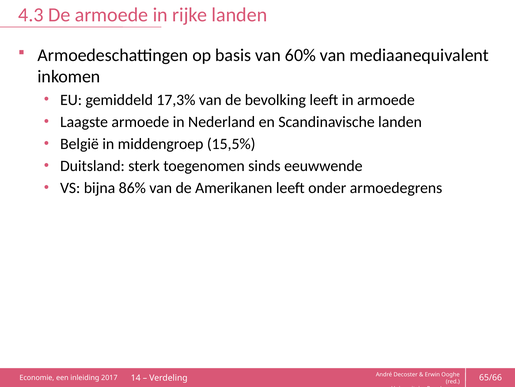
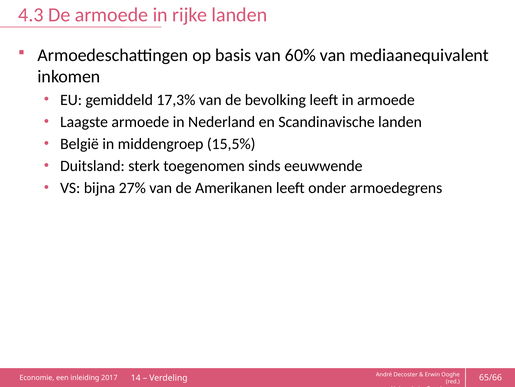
86%: 86% -> 27%
